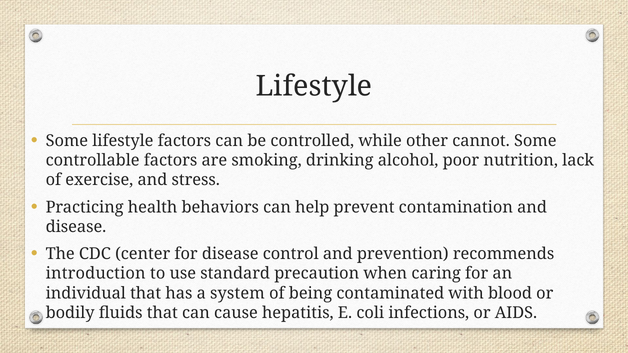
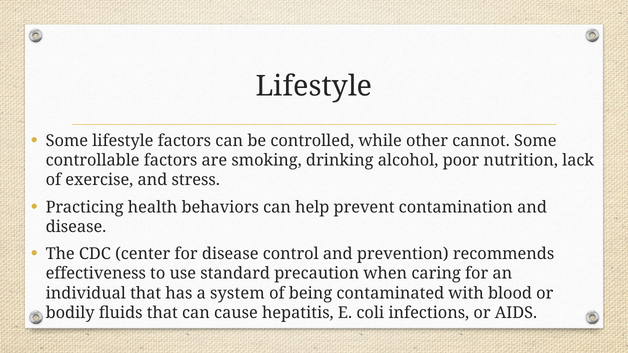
introduction: introduction -> effectiveness
